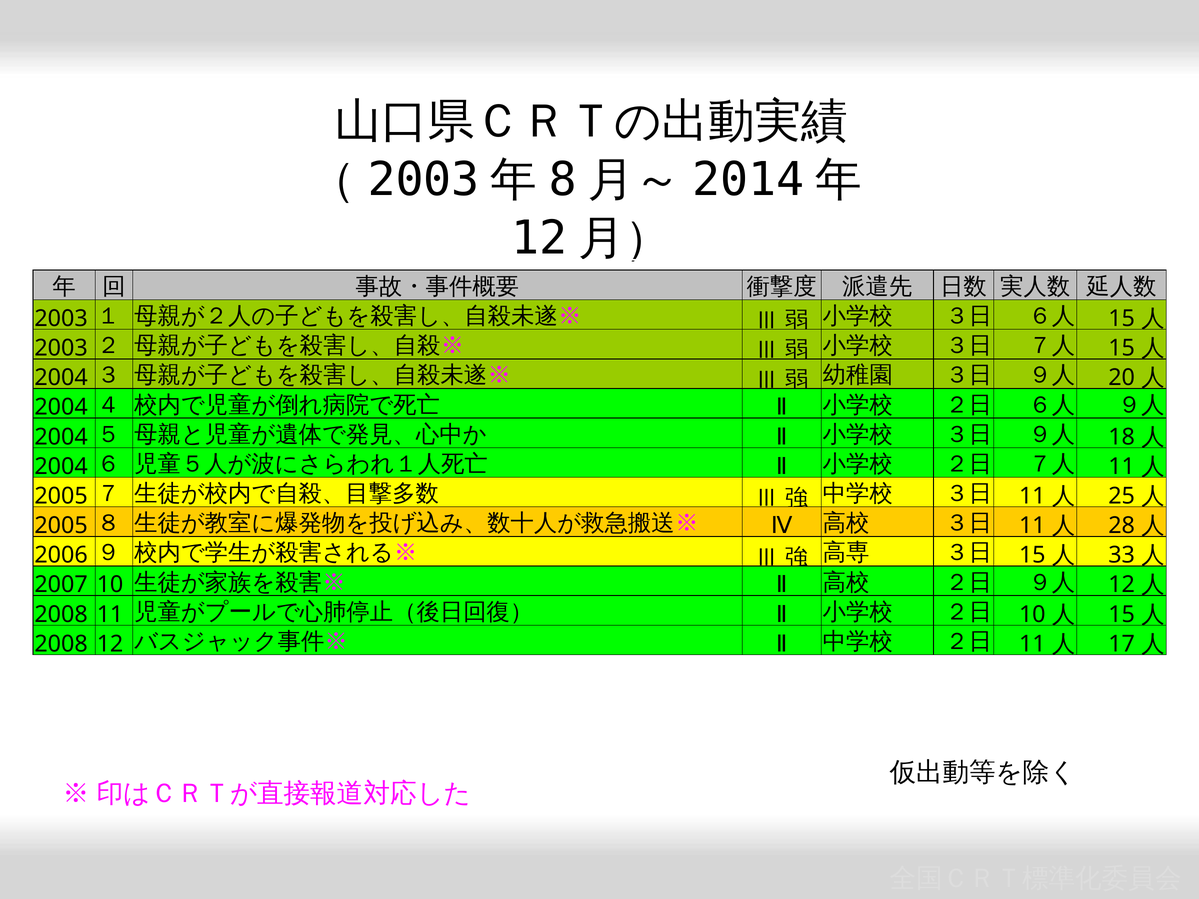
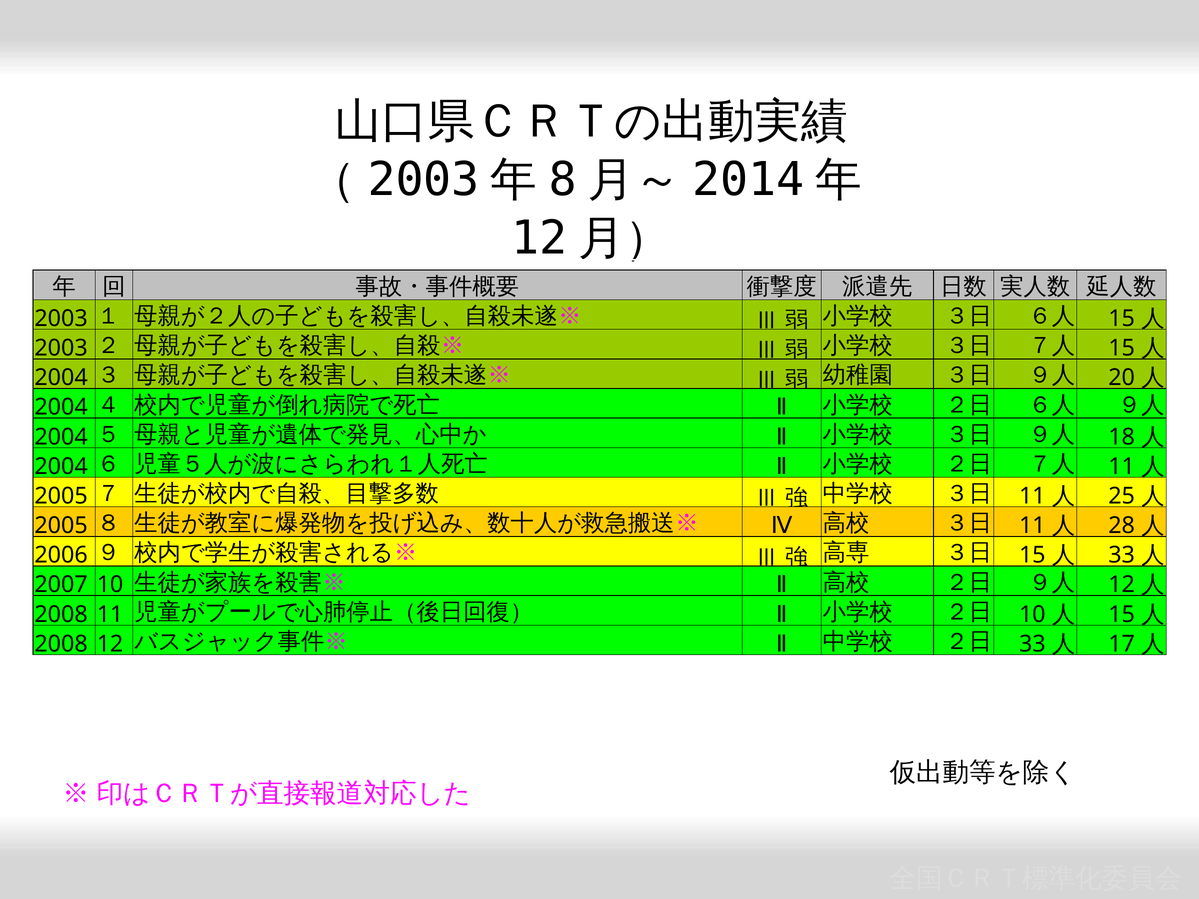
11 at (1032, 644): 11 -> 33
